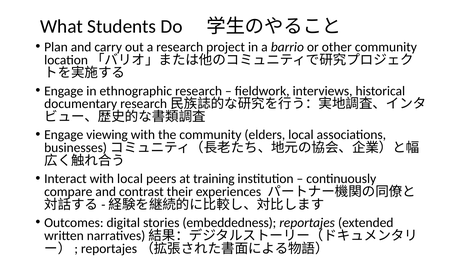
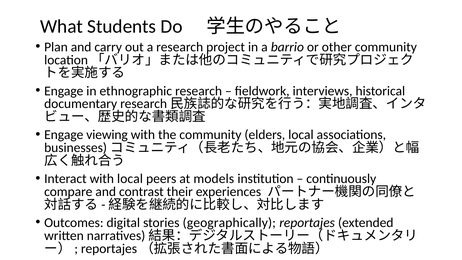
training: training -> models
embeddedness: embeddedness -> geographically
